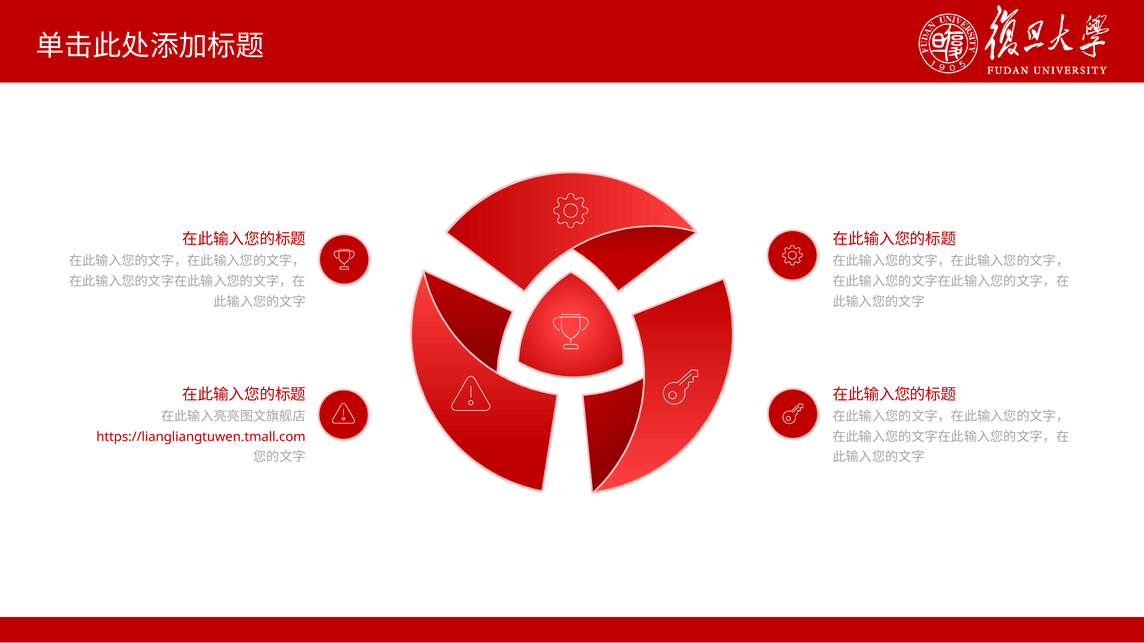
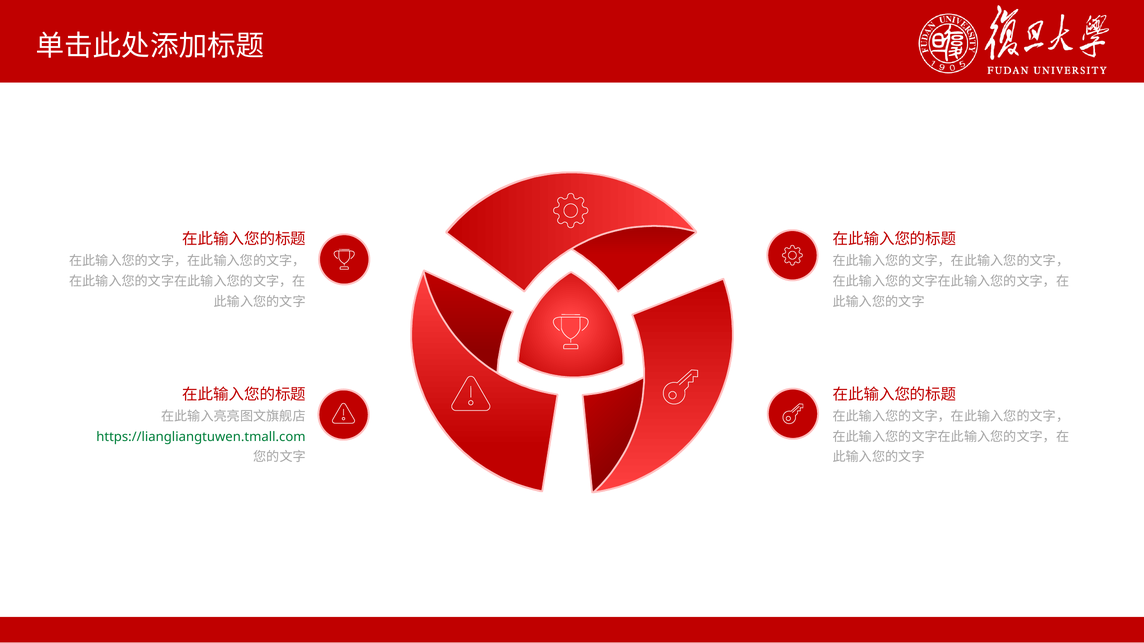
https://liangliangtuwen.tmall.com colour: red -> green
